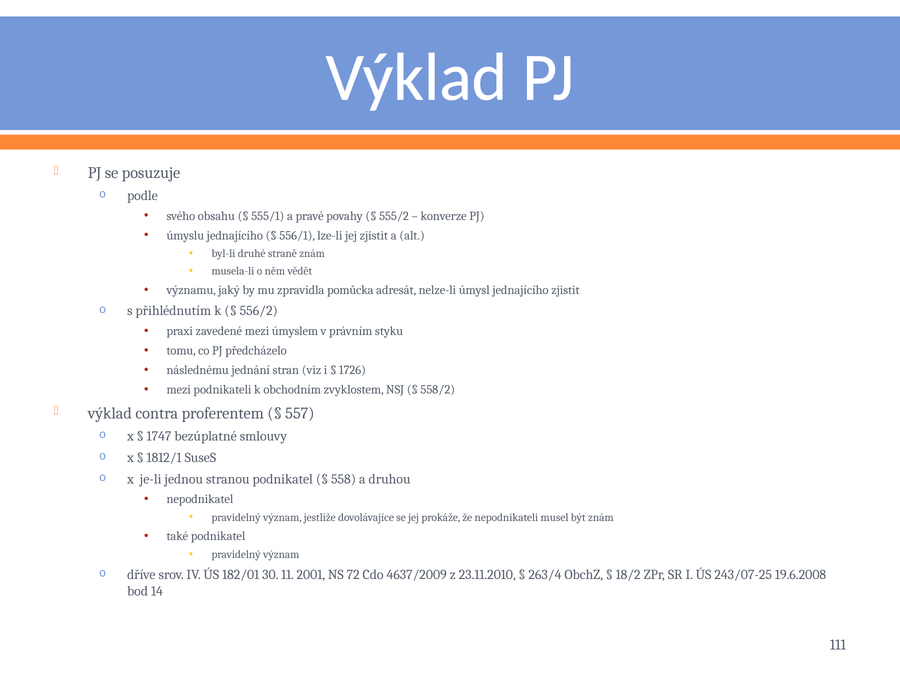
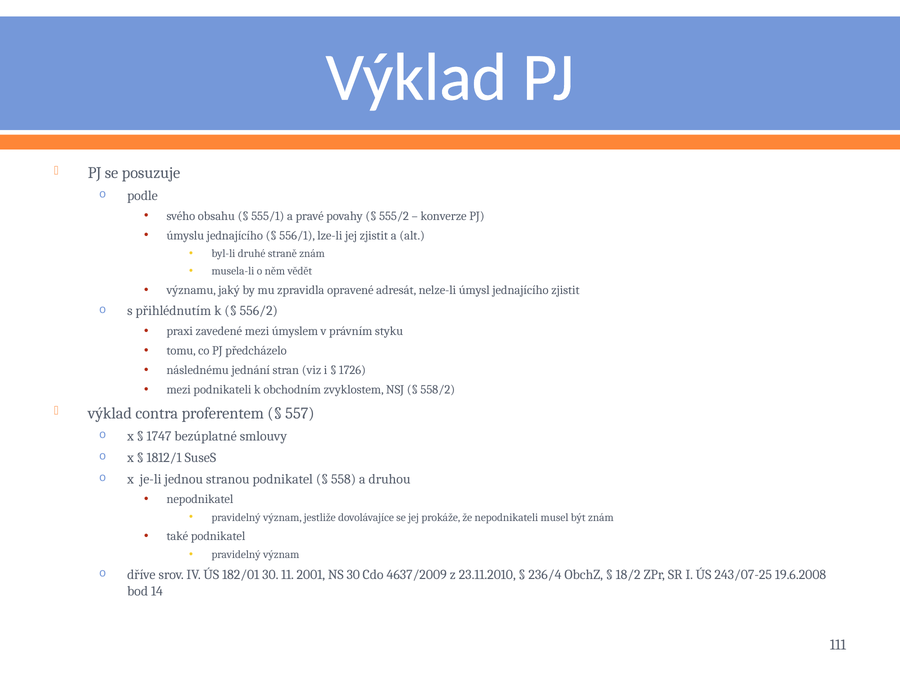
pomůcka: pomůcka -> opravené
NS 72: 72 -> 30
263/4: 263/4 -> 236/4
